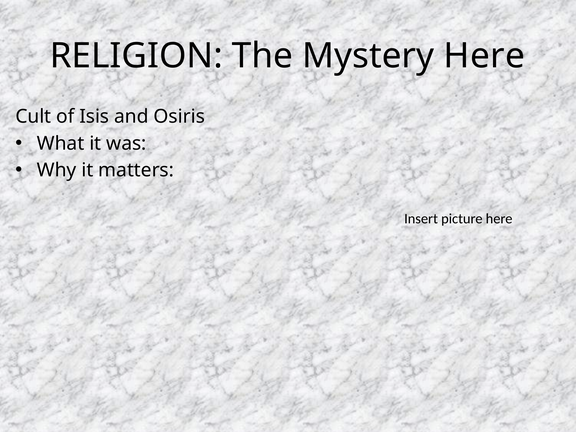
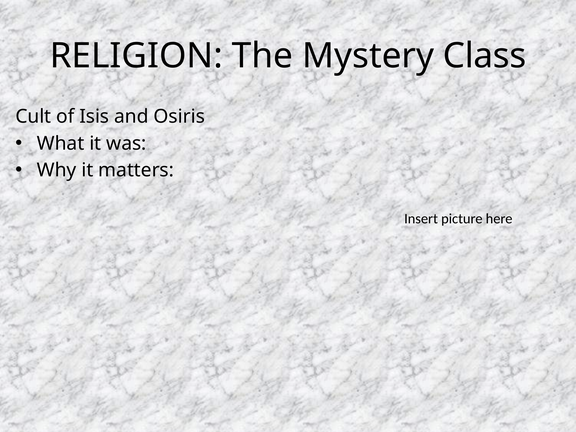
Mystery Here: Here -> Class
